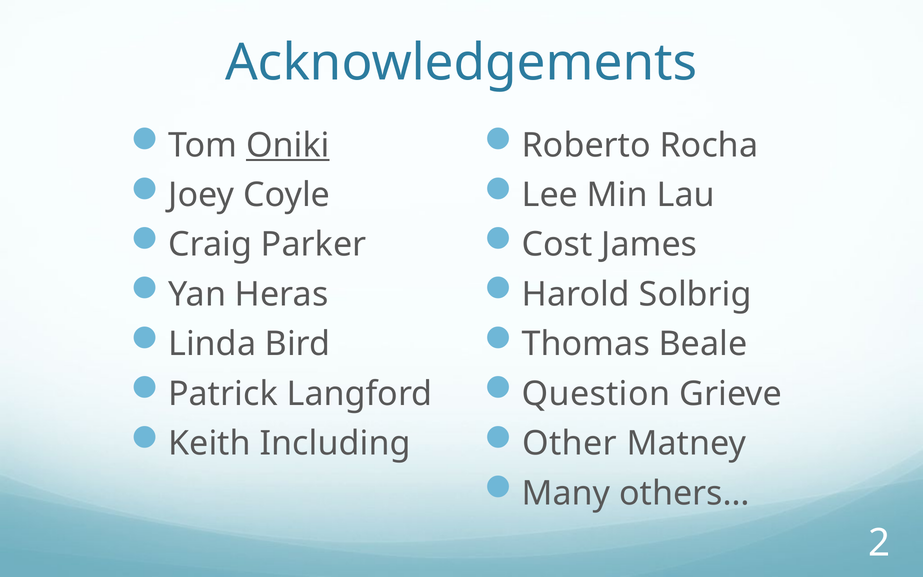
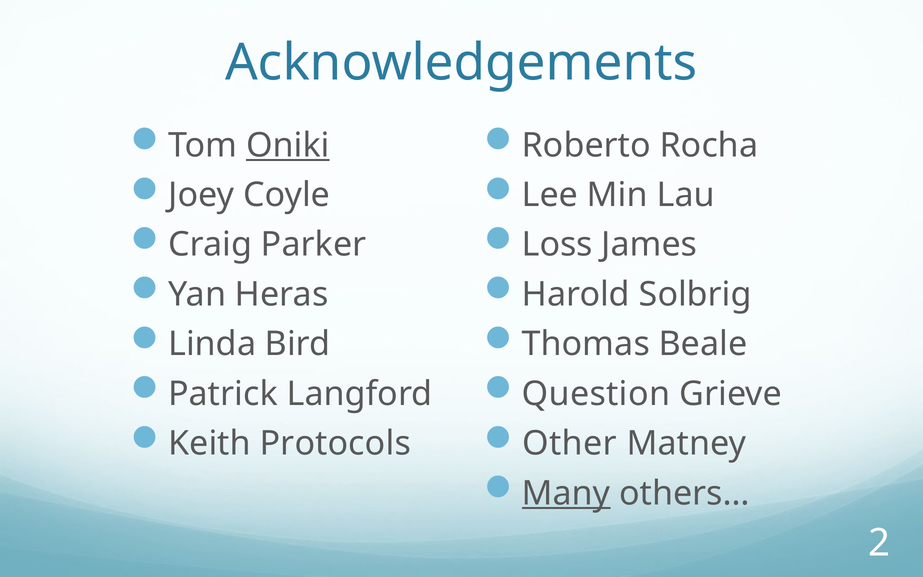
Cost: Cost -> Loss
Including: Including -> Protocols
Many underline: none -> present
